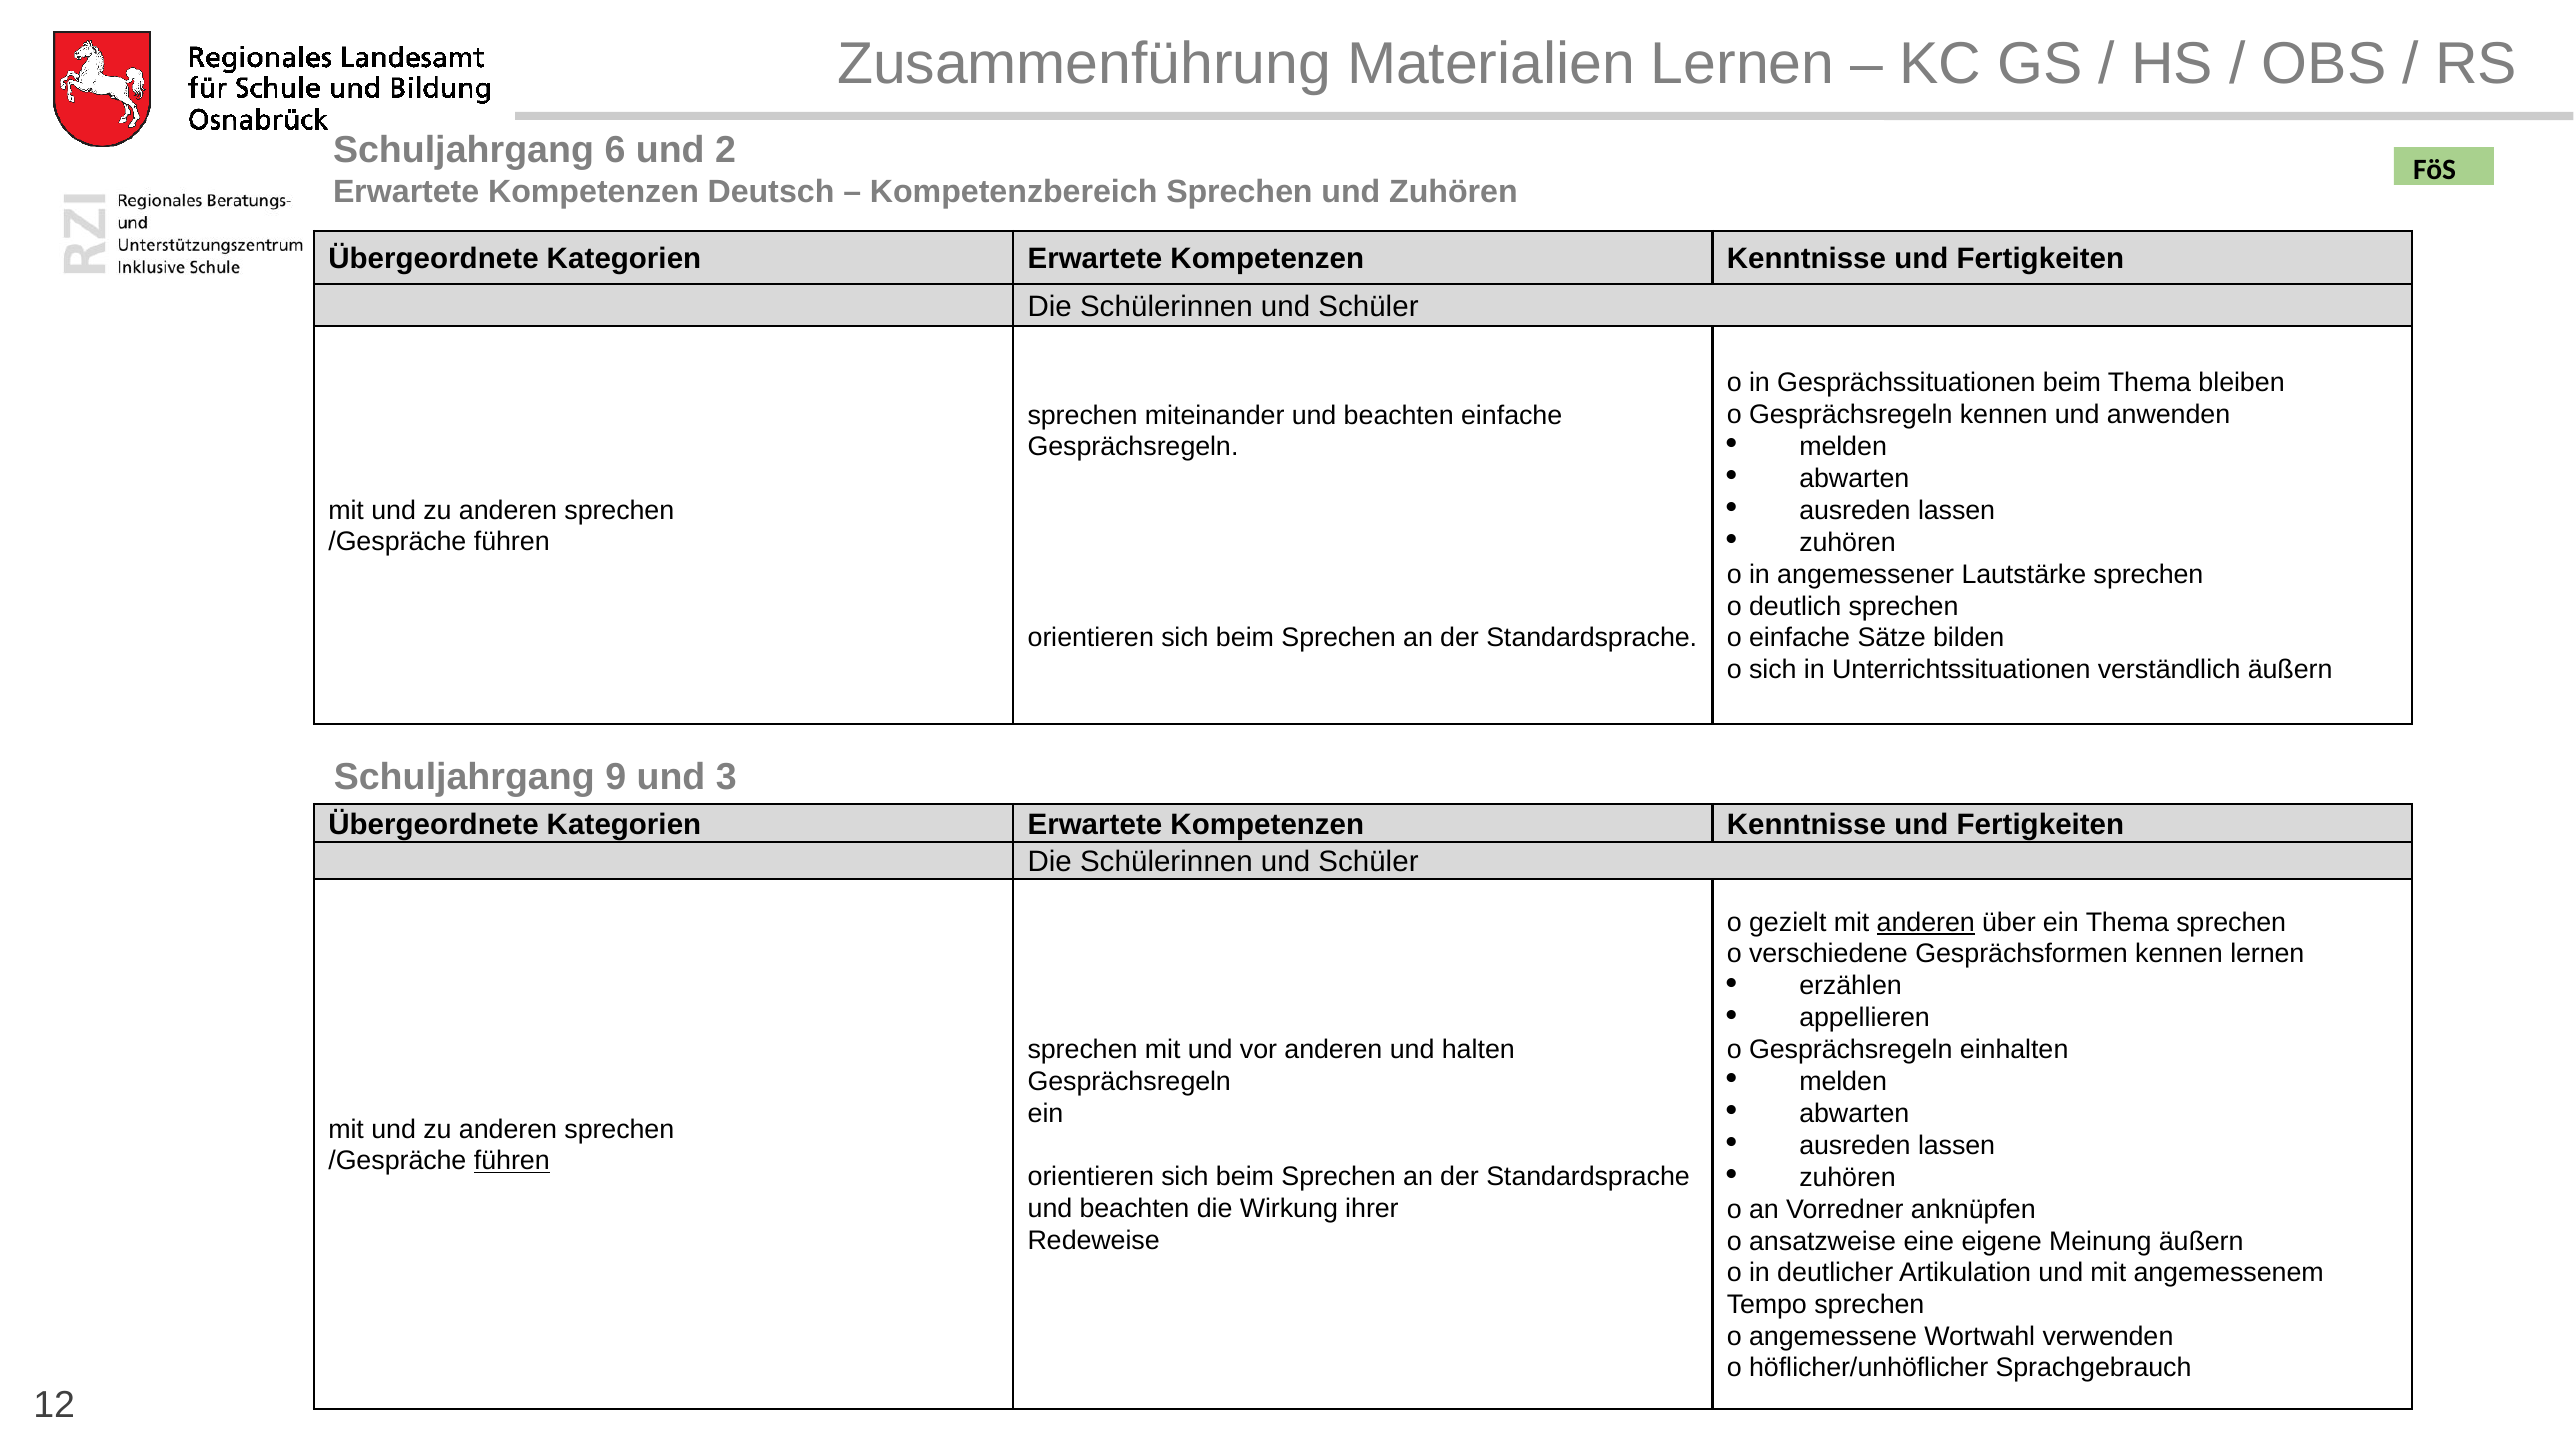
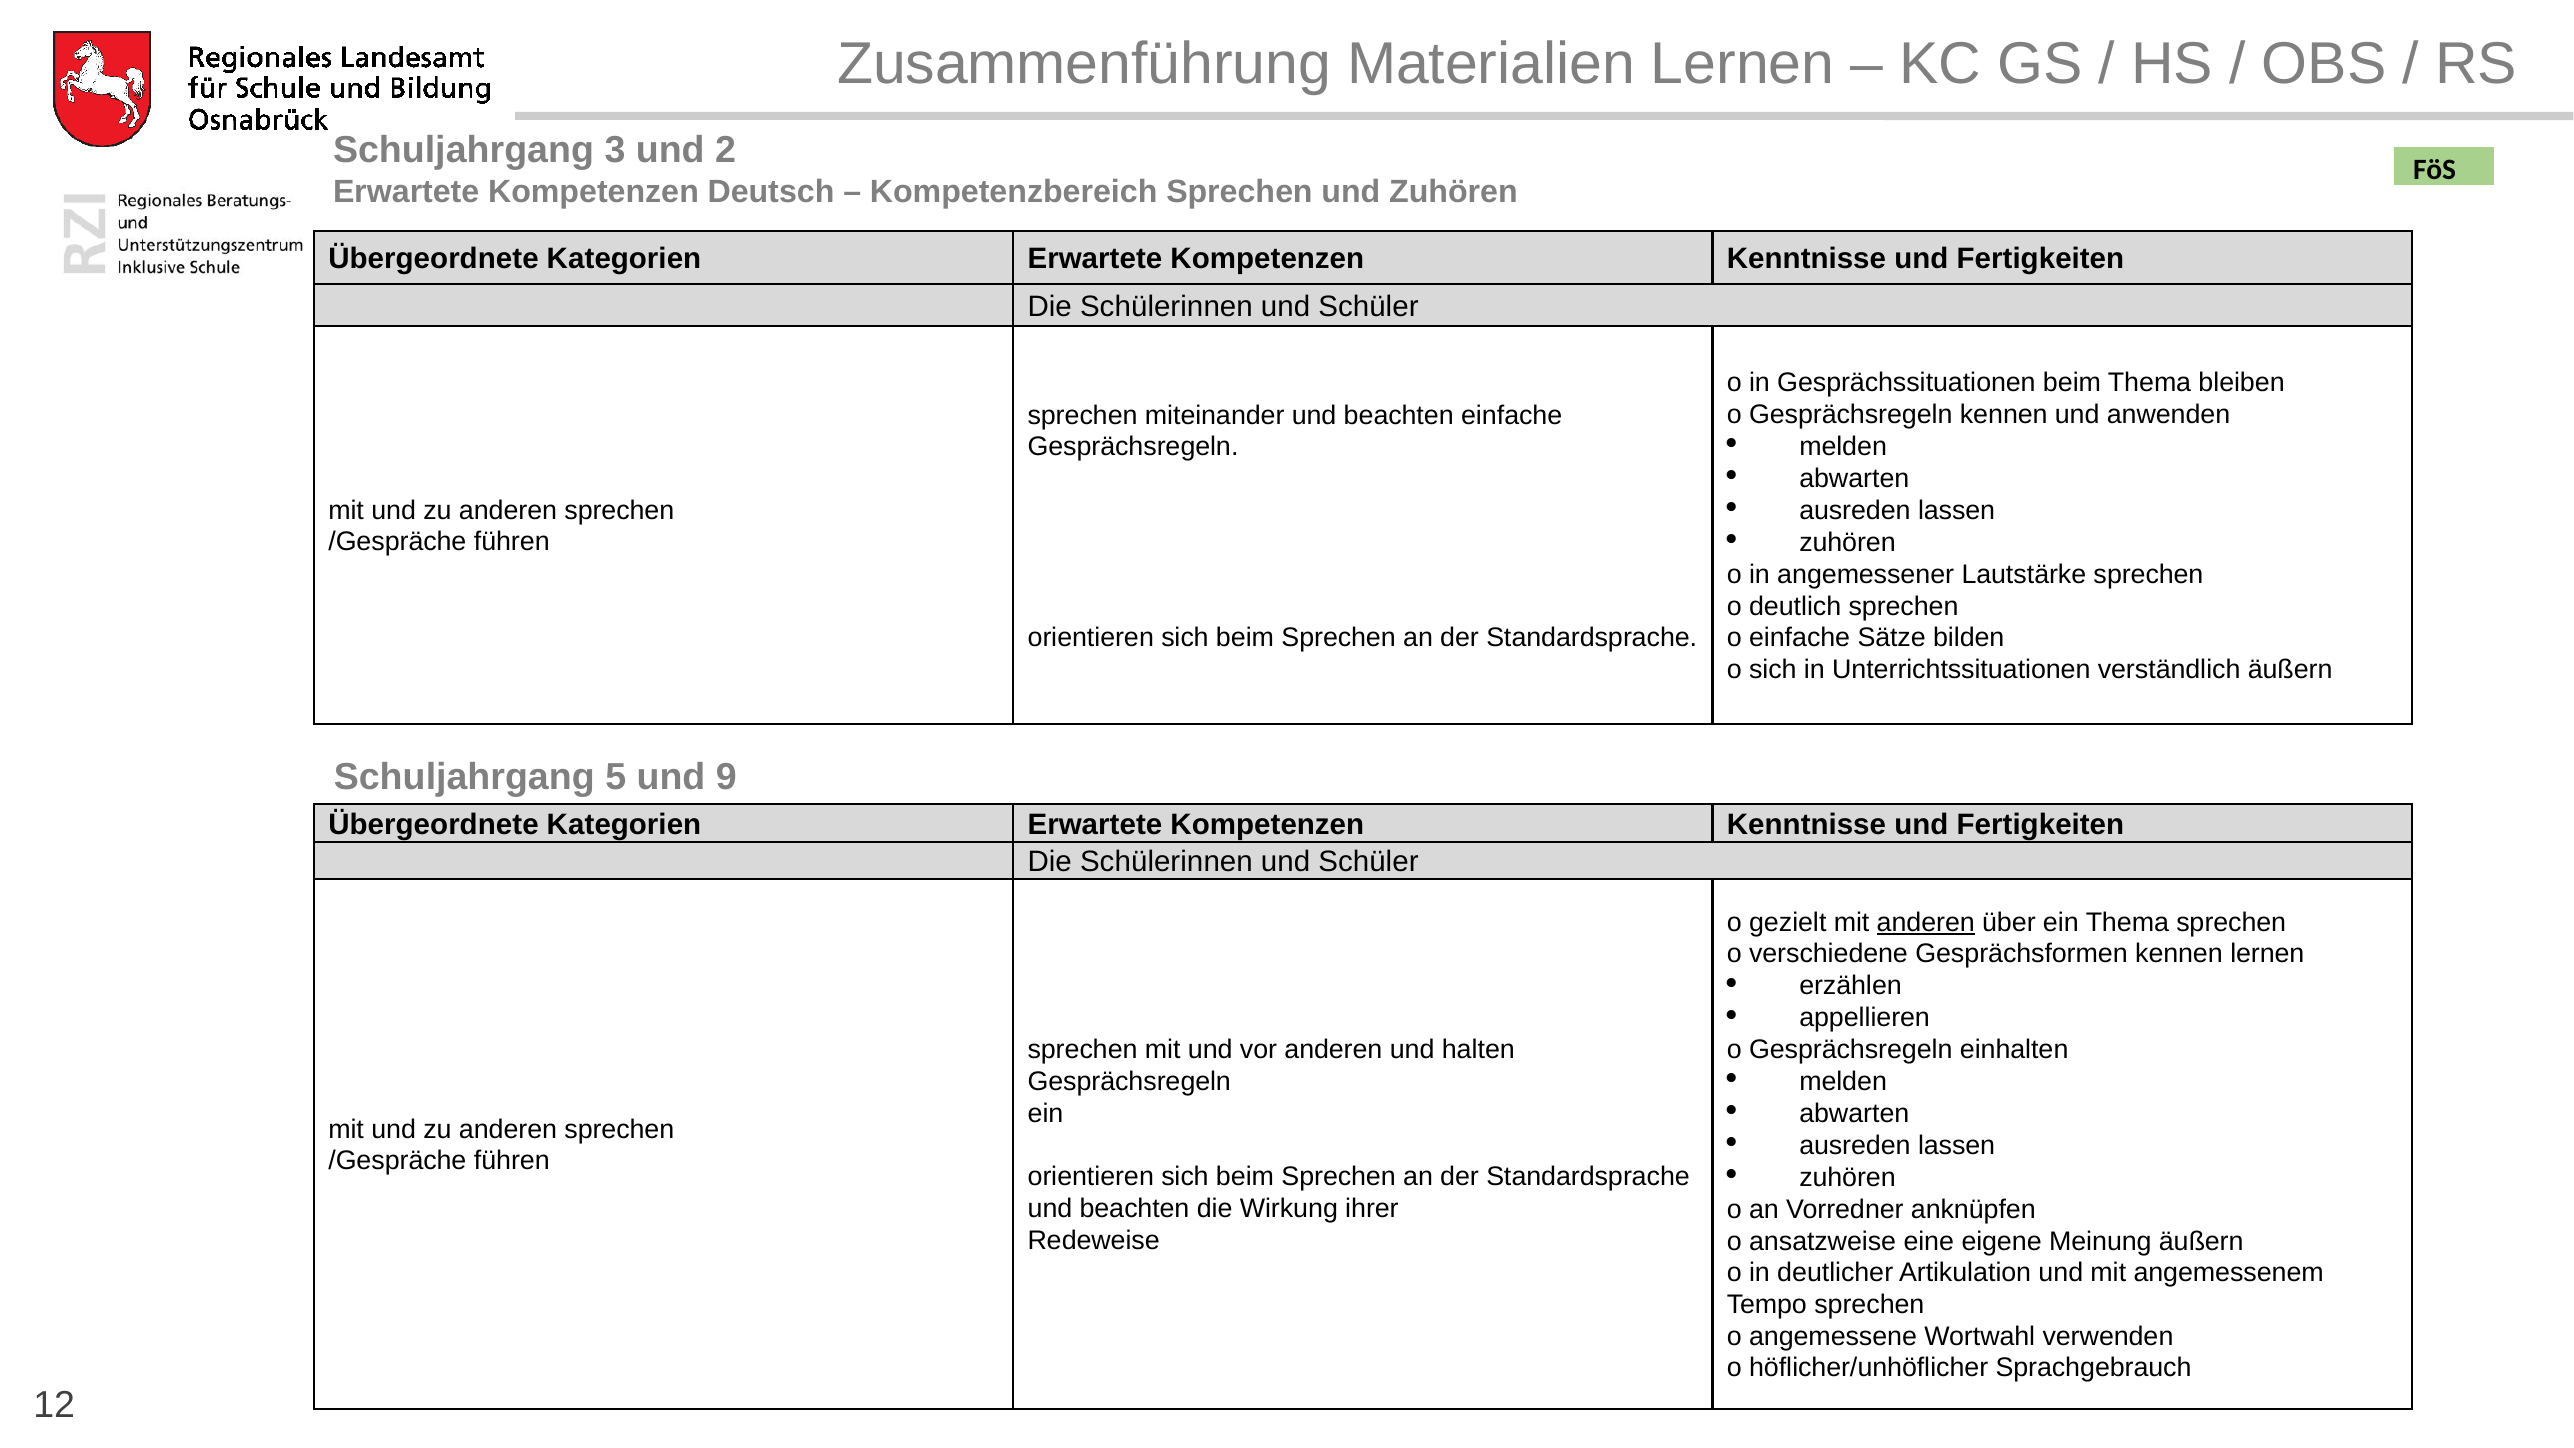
6: 6 -> 3
9: 9 -> 5
3: 3 -> 9
führen at (512, 1161) underline: present -> none
